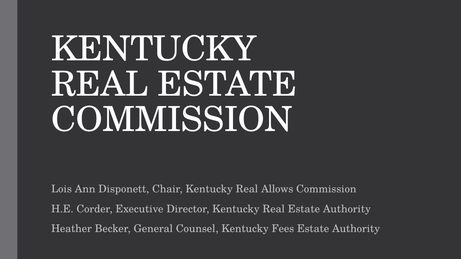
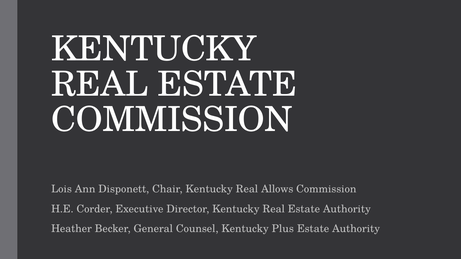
Fees: Fees -> Plus
